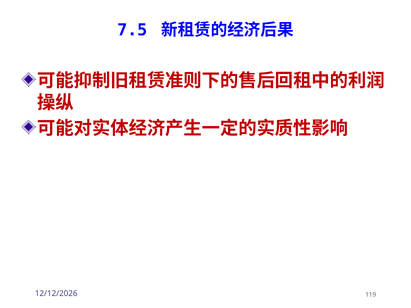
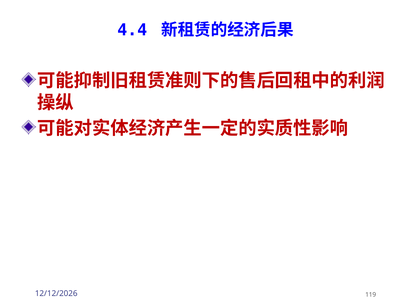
7.5: 7.5 -> 4.4
